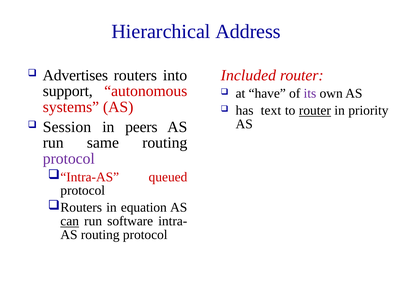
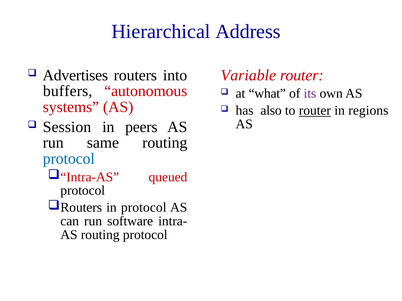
Included: Included -> Variable
support: support -> buffers
have: have -> what
text: text -> also
priority: priority -> regions
protocol at (69, 159) colour: purple -> blue
in equation: equation -> protocol
can underline: present -> none
